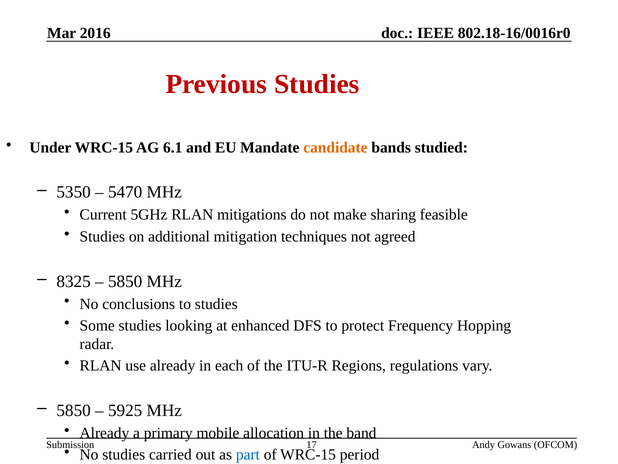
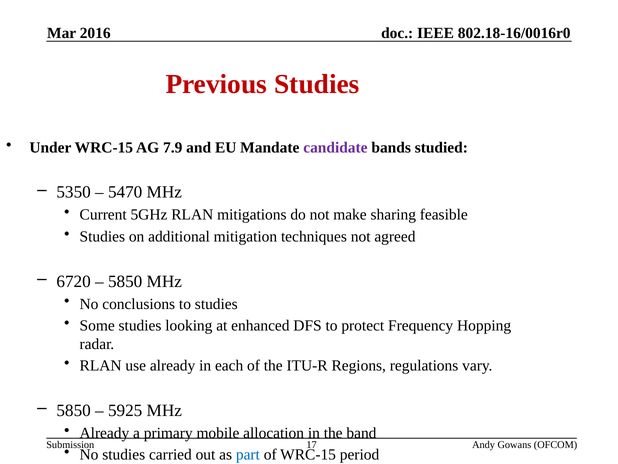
6.1: 6.1 -> 7.9
candidate colour: orange -> purple
8325: 8325 -> 6720
